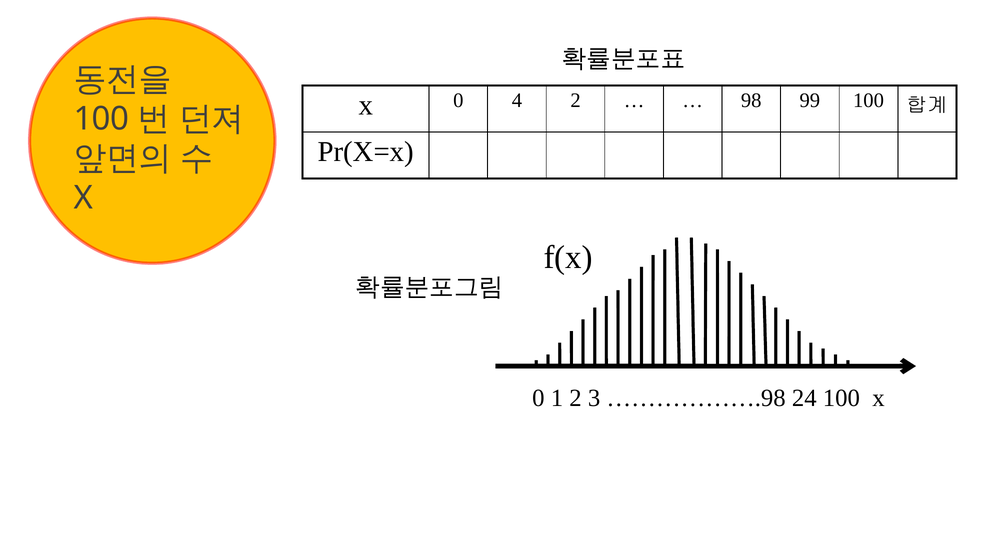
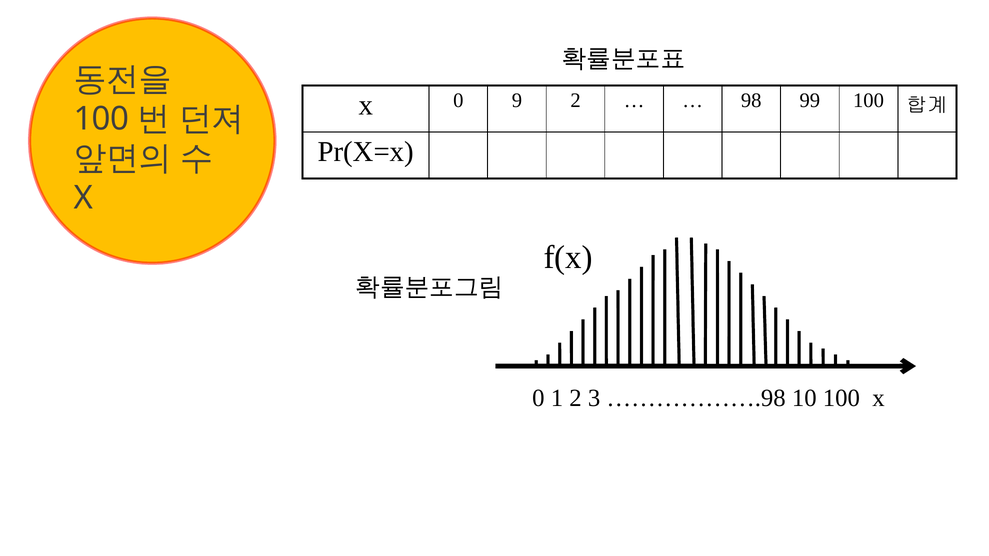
4: 4 -> 9
24: 24 -> 10
